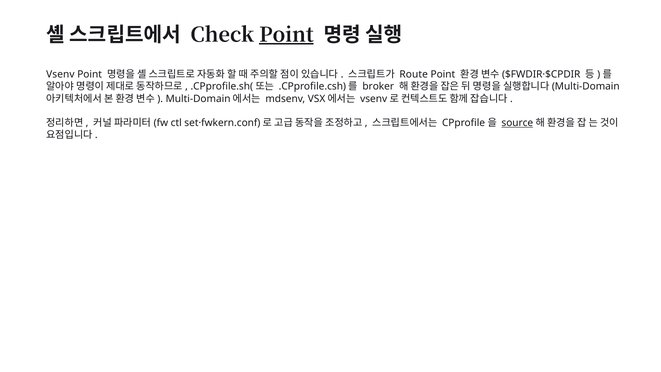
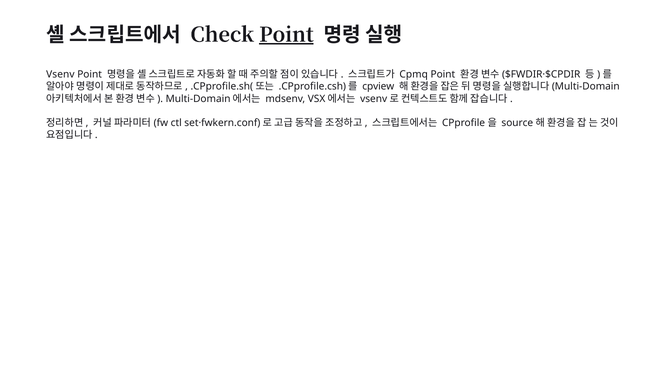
Route: Route -> Cpmq
broker: broker -> cpview
source underline: present -> none
